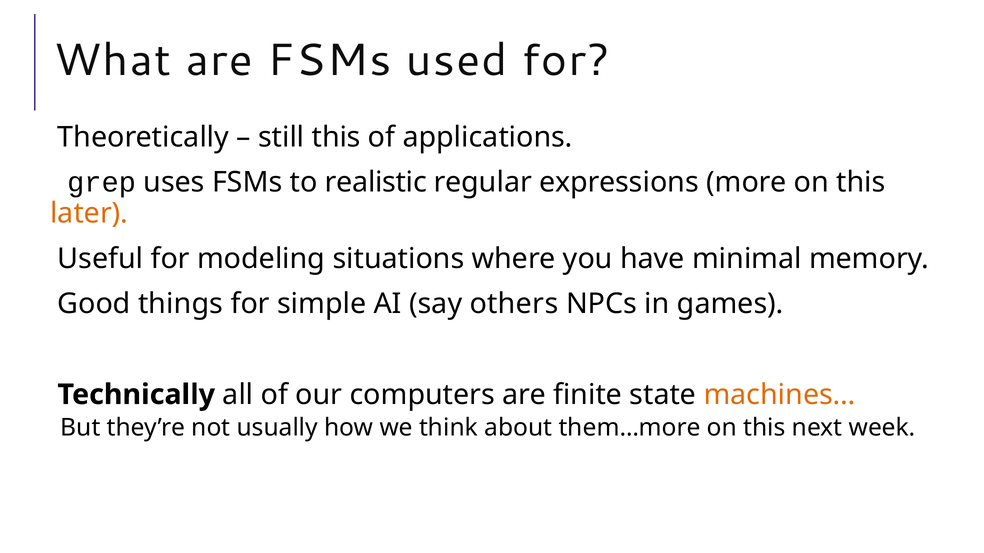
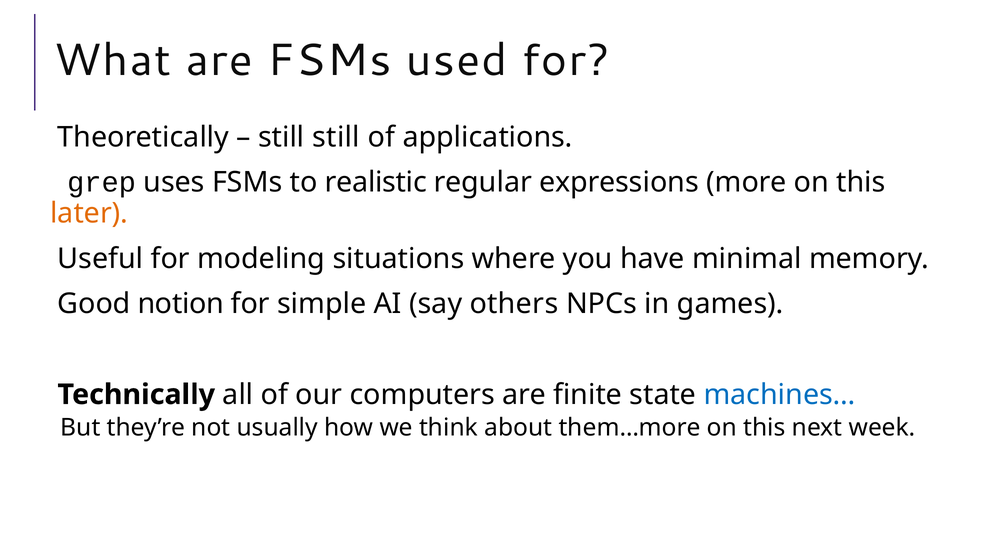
still this: this -> still
things: things -> notion
machines… colour: orange -> blue
